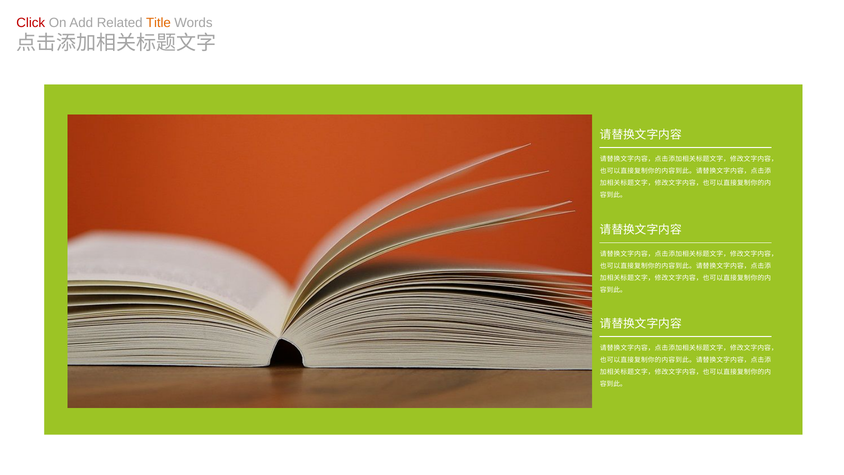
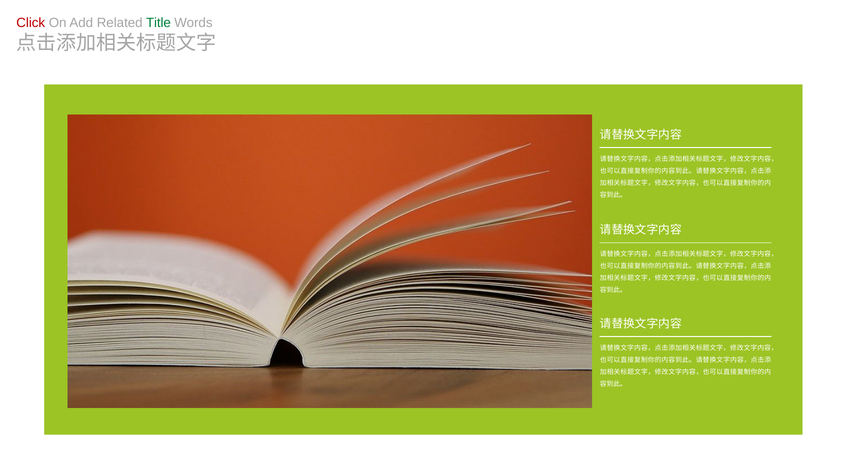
Title colour: orange -> green
